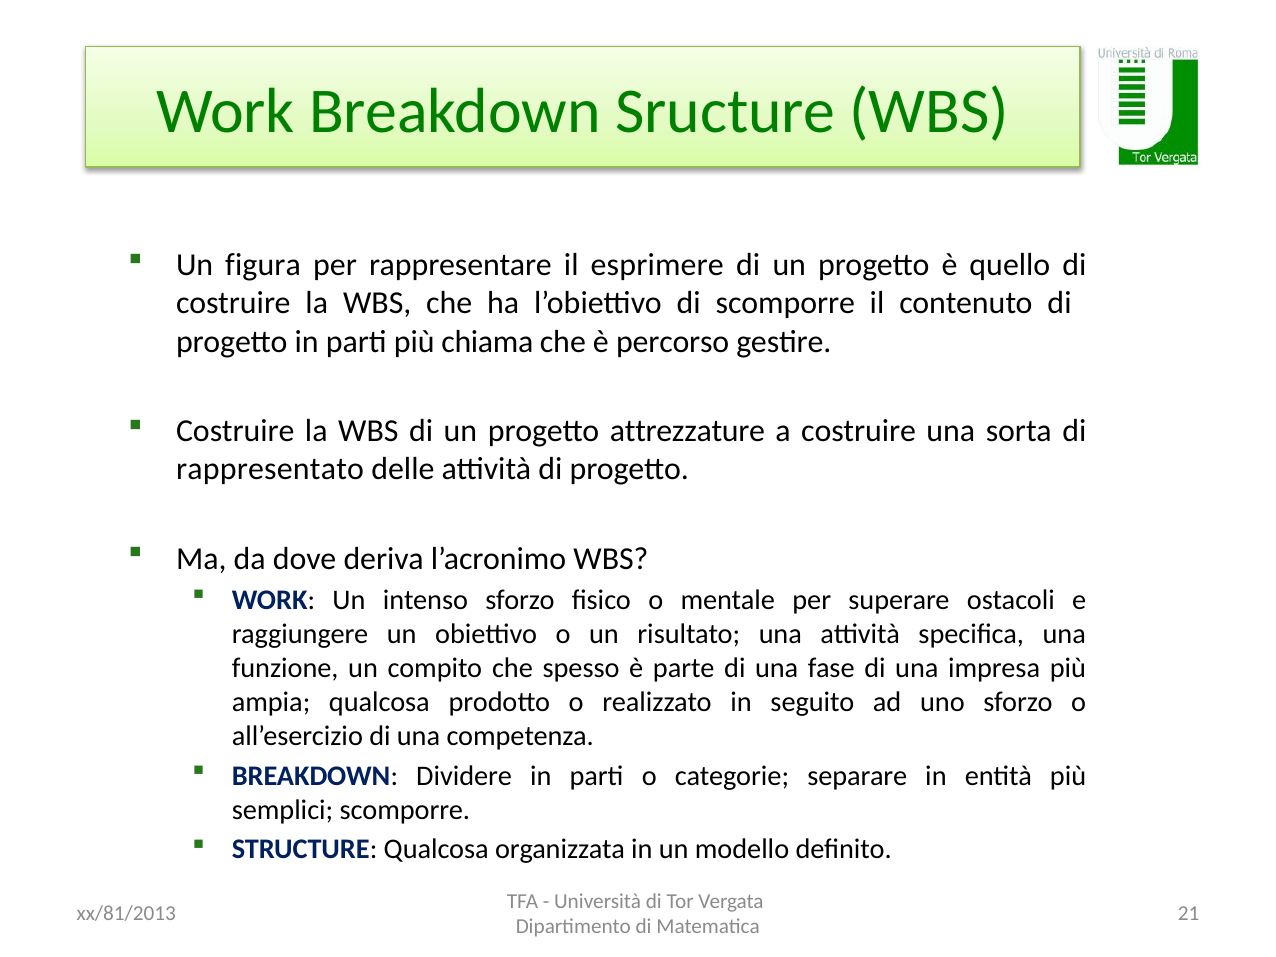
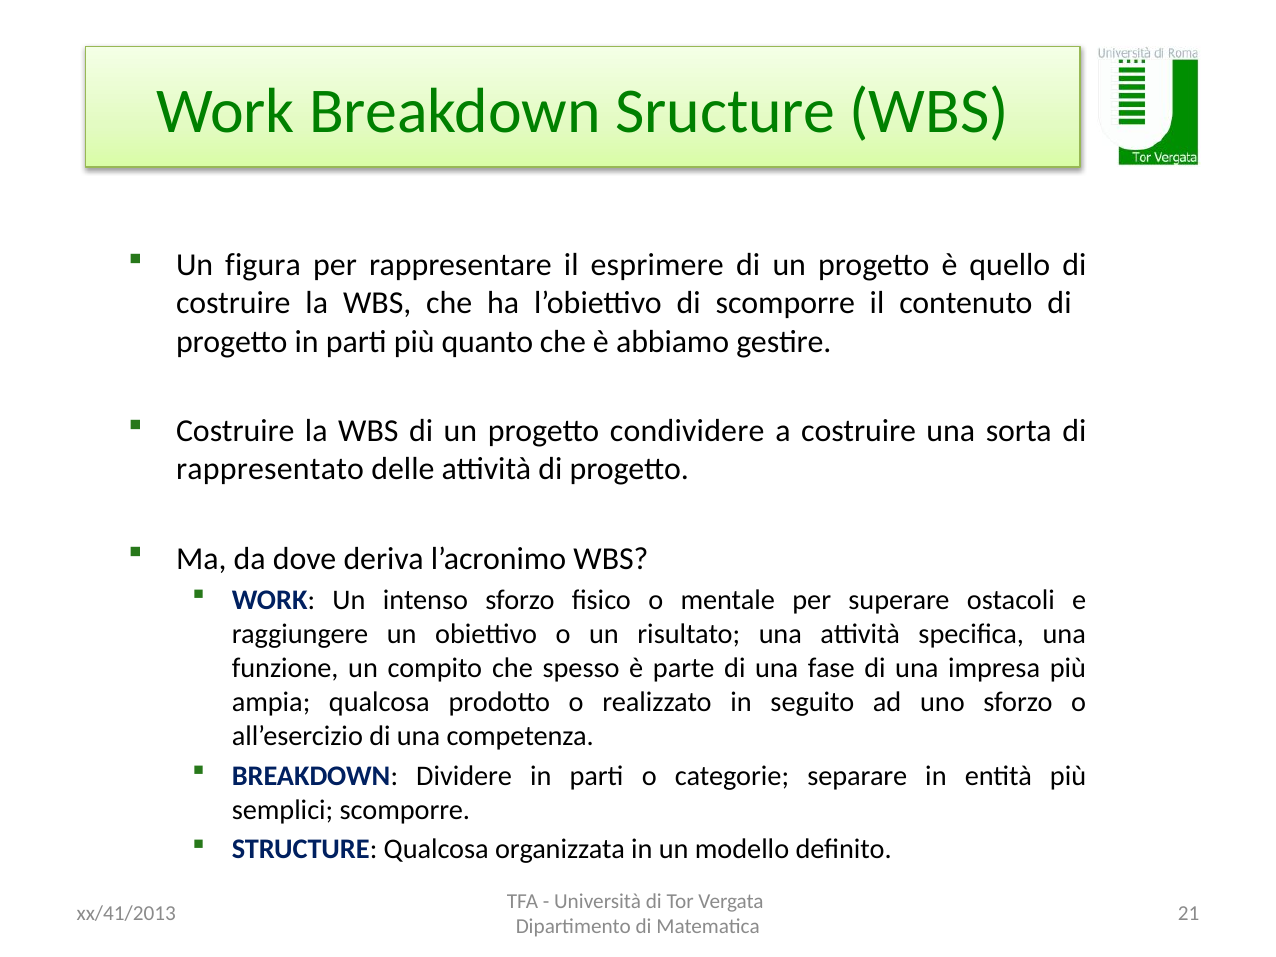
chiama: chiama -> quanto
percorso: percorso -> abbiamo
attrezzature: attrezzature -> condividere
xx/81/2013: xx/81/2013 -> xx/41/2013
